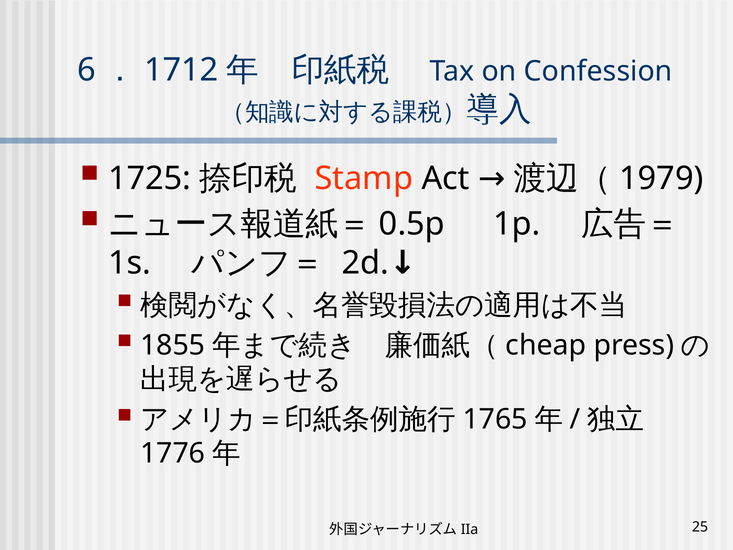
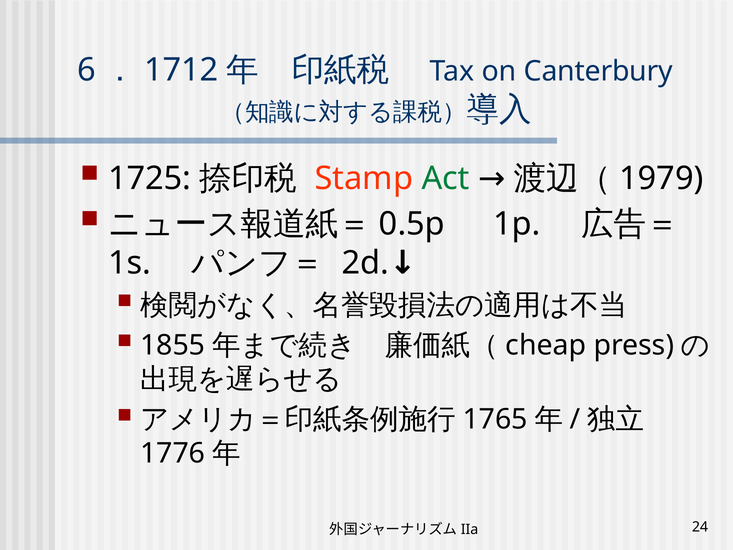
Confession: Confession -> Canterbury
Act colour: black -> green
25: 25 -> 24
